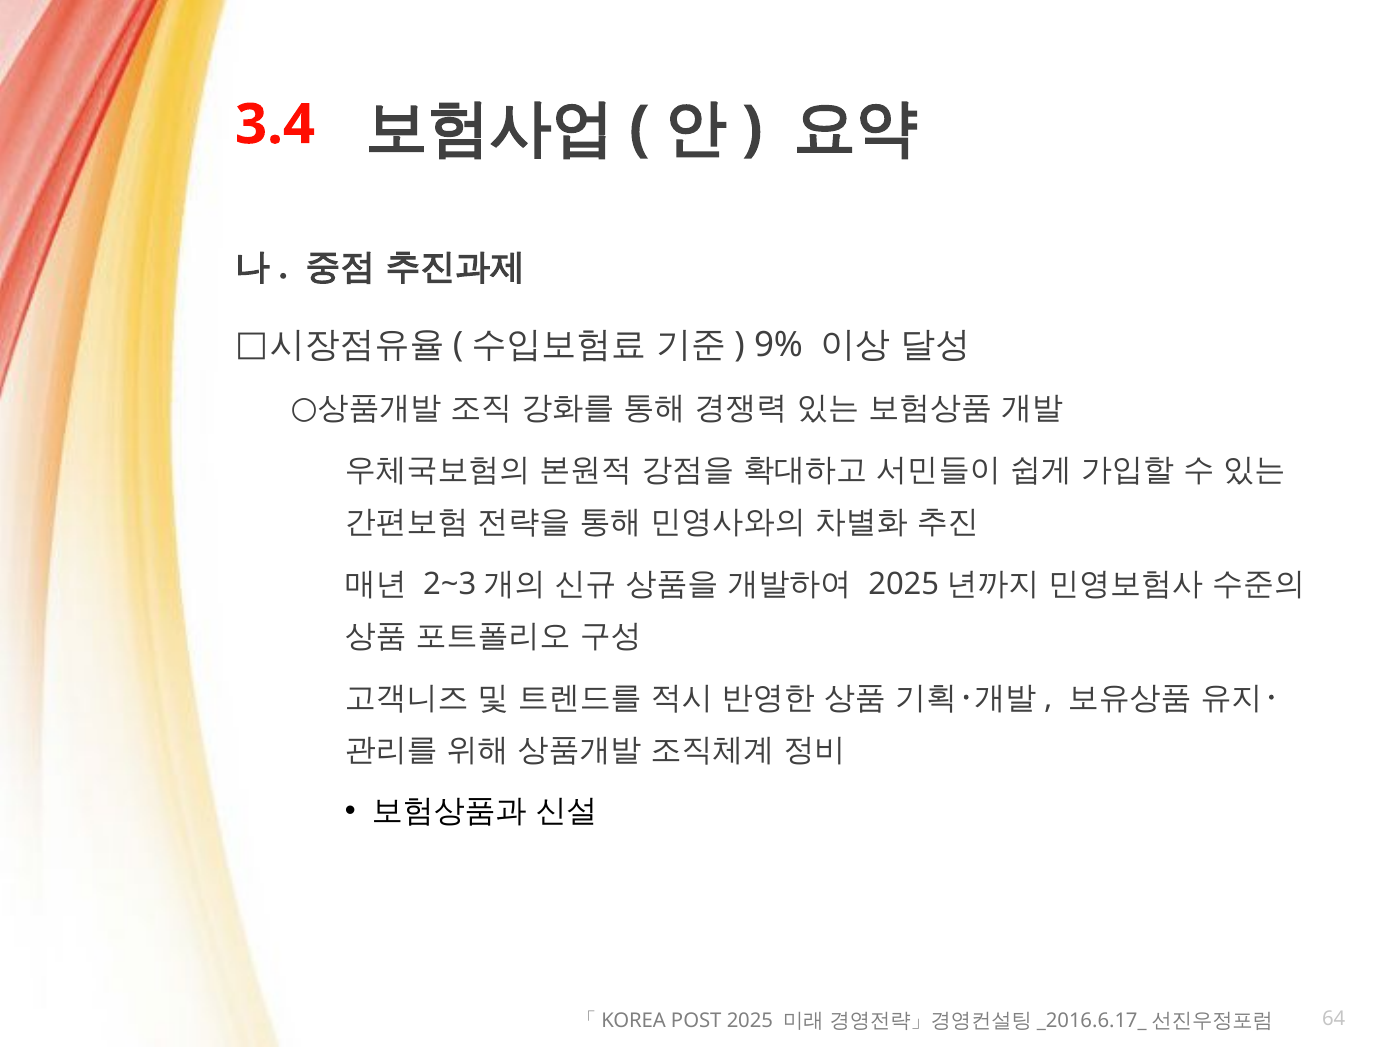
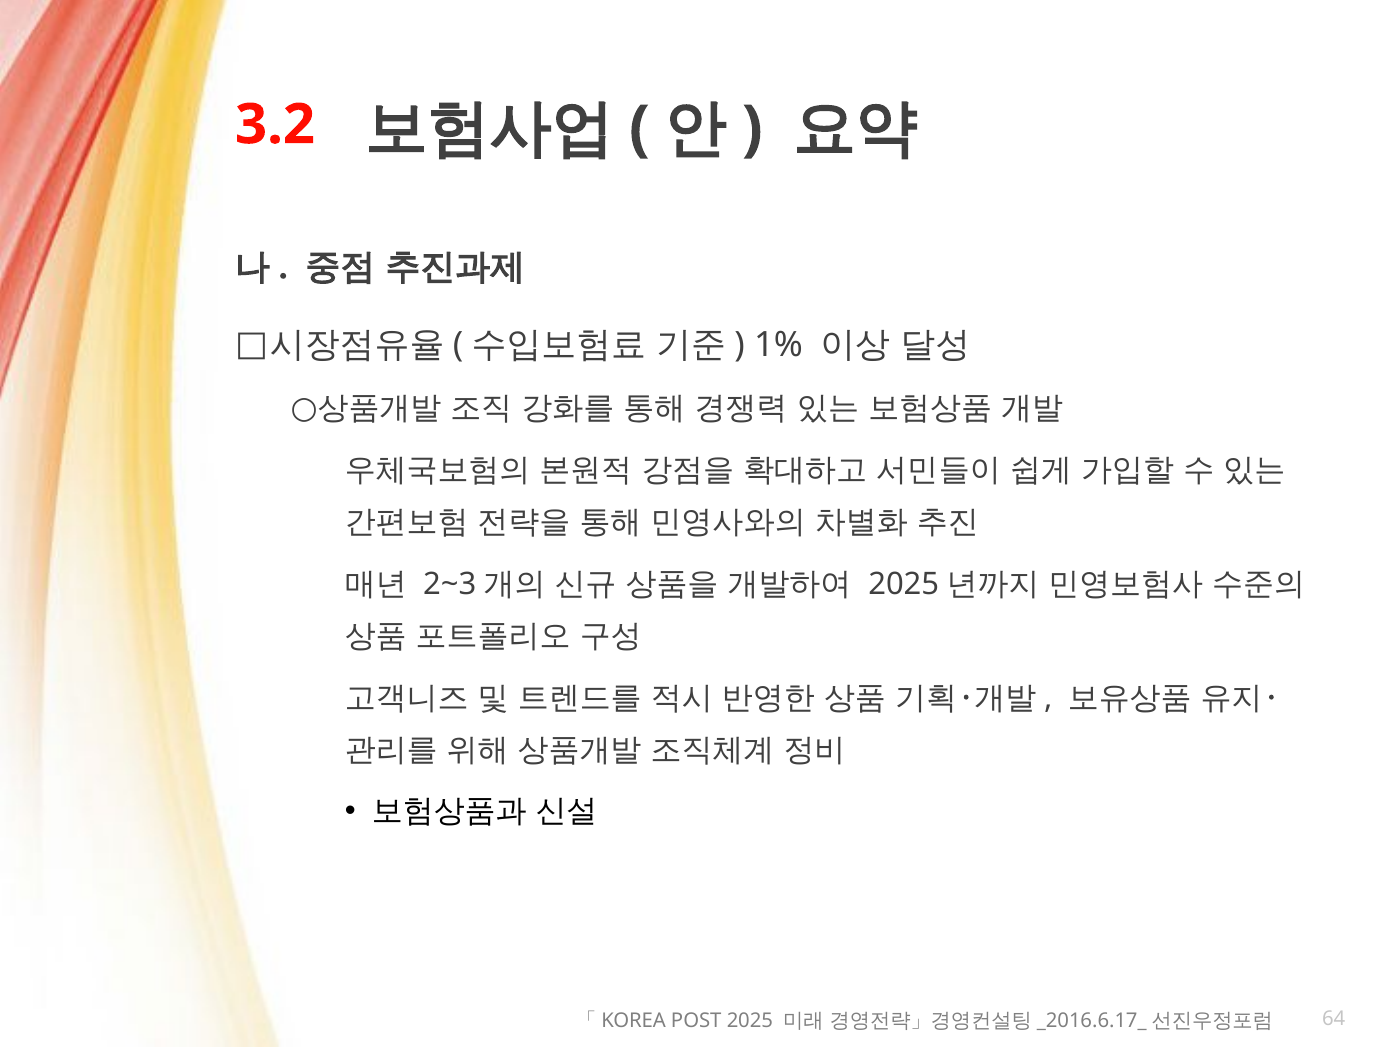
3.4: 3.4 -> 3.2
9%: 9% -> 1%
